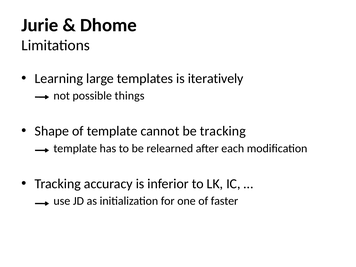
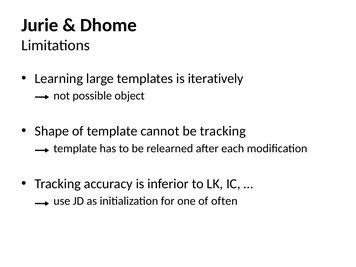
things: things -> object
faster: faster -> often
